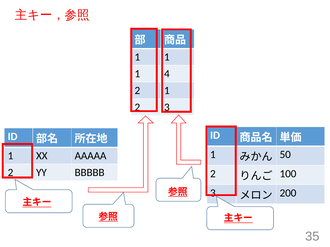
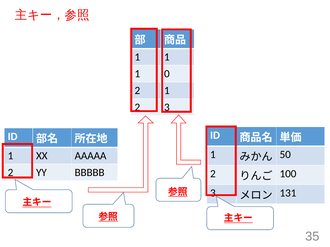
4: 4 -> 0
200: 200 -> 131
